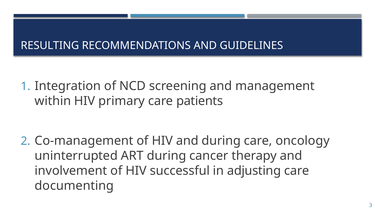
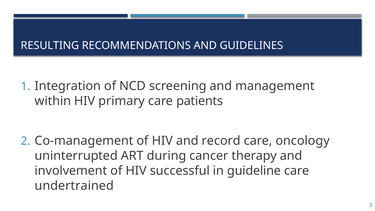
and during: during -> record
adjusting: adjusting -> guideline
documenting: documenting -> undertrained
